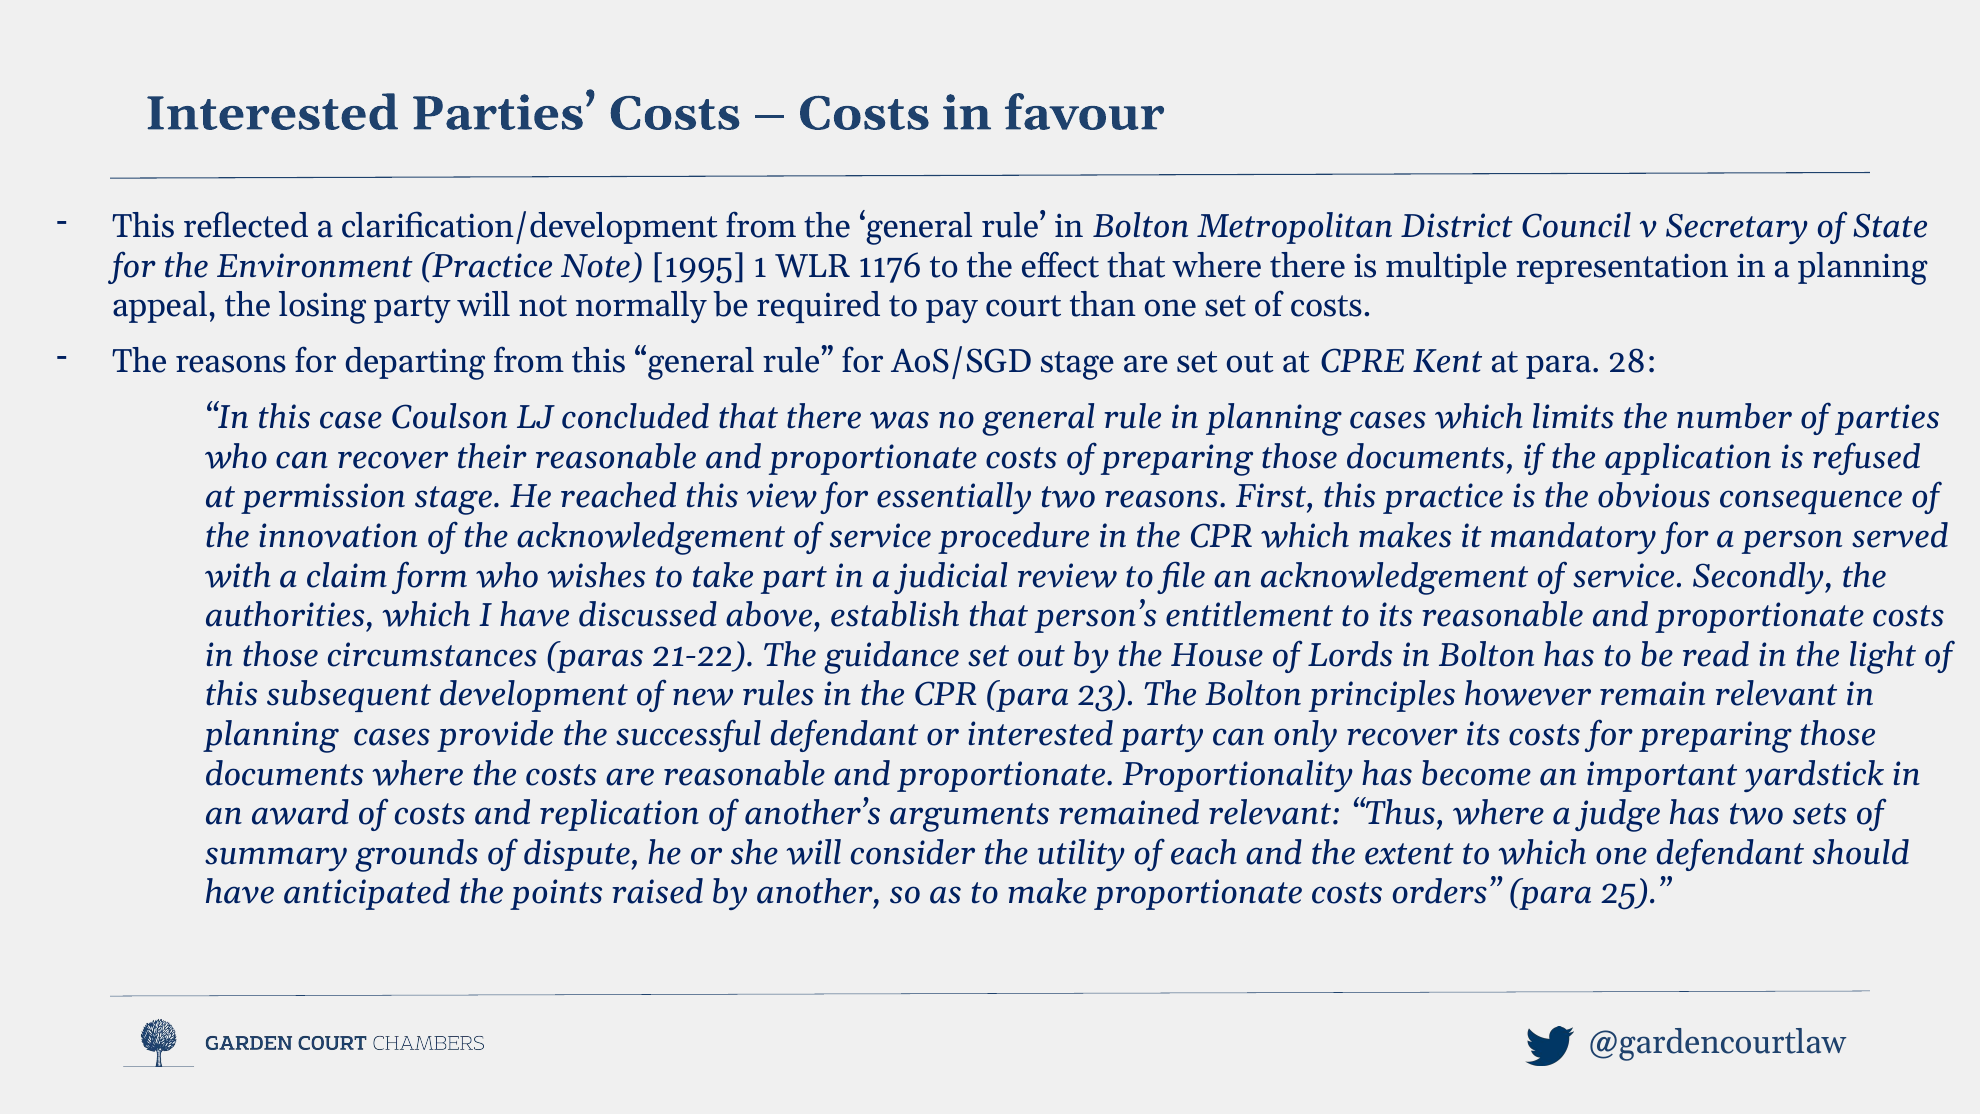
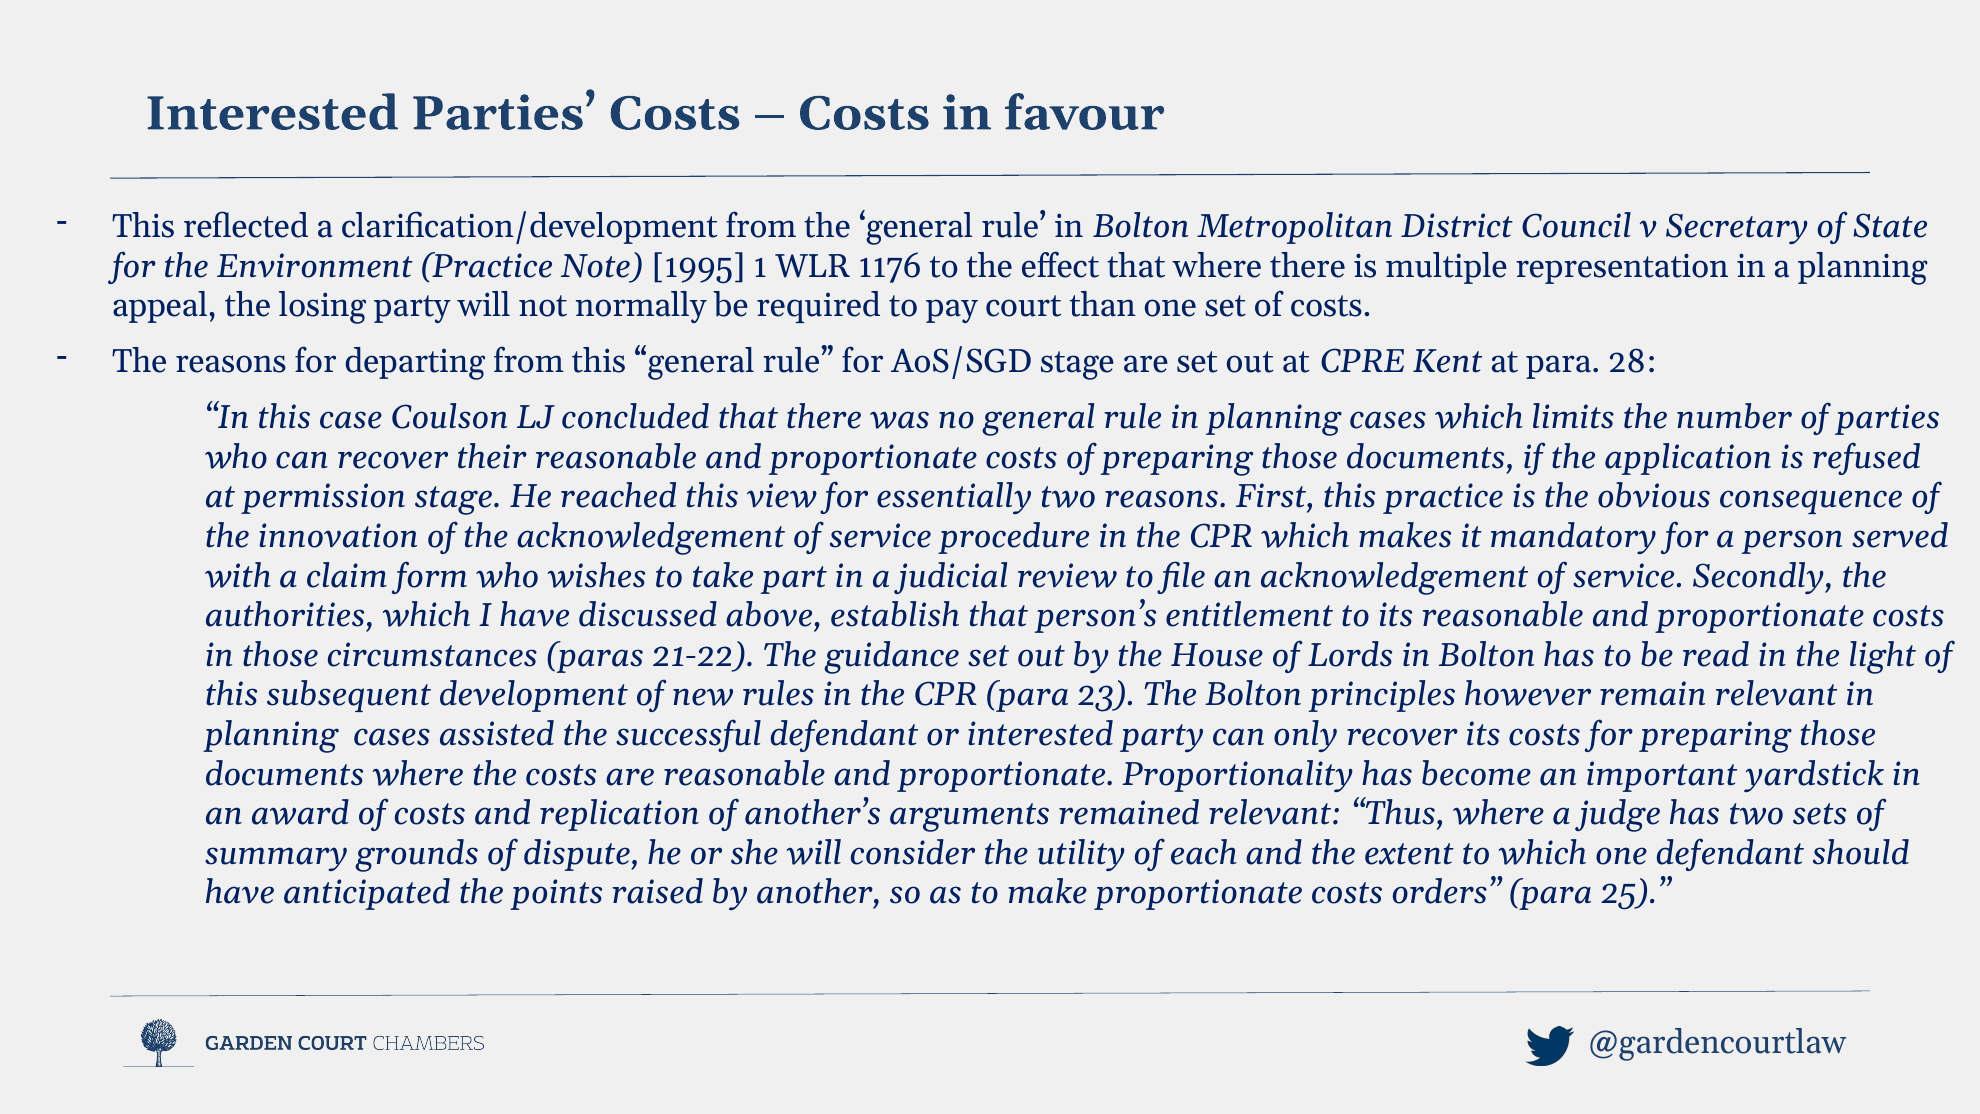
provide: provide -> assisted
